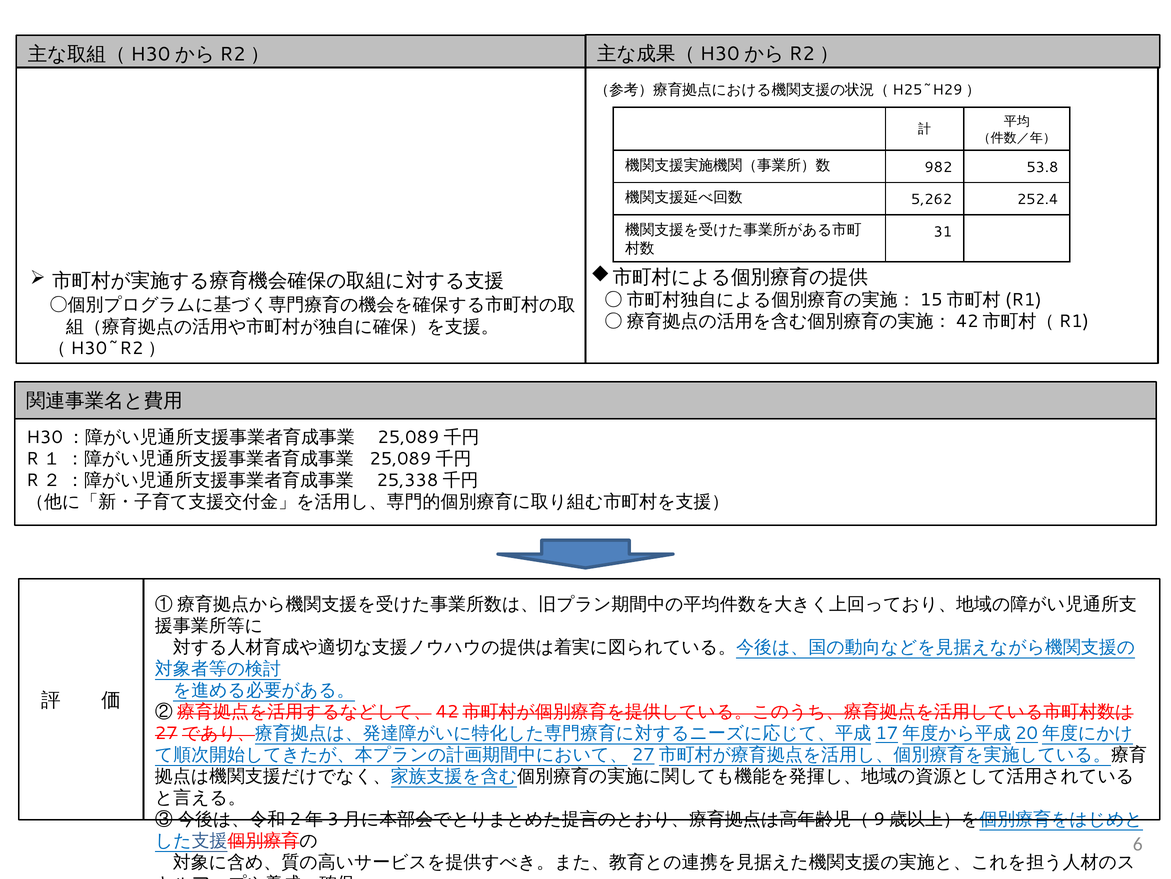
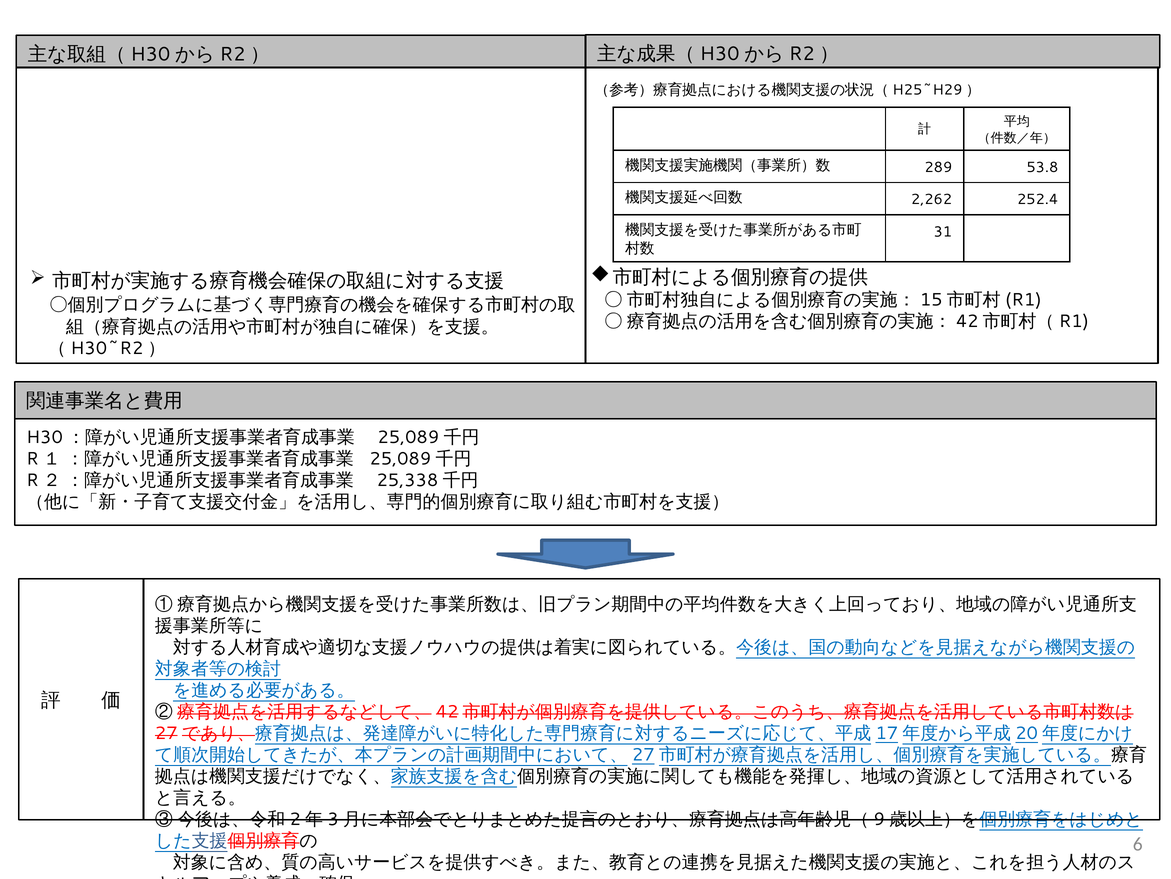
982: 982 -> 289
5,262: 5,262 -> 2,262
